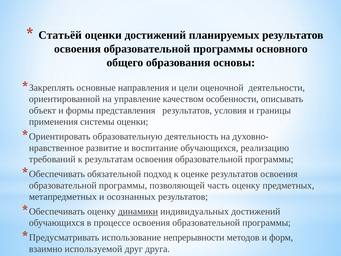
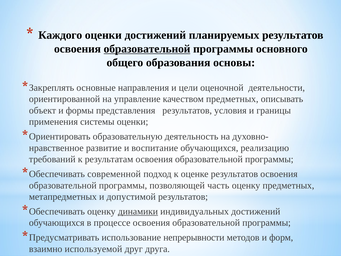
Статьёй: Статьёй -> Каждого
образовательной at (147, 49) underline: none -> present
качеством особенности: особенности -> предметных
обязательной: обязательной -> современной
осознанных: осознанных -> допустимой
